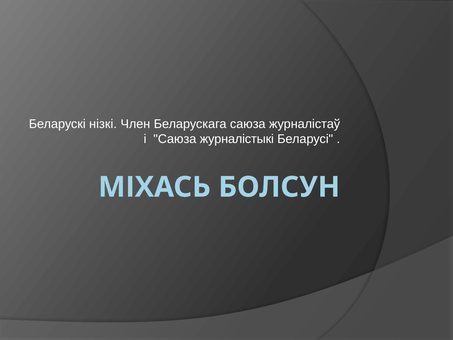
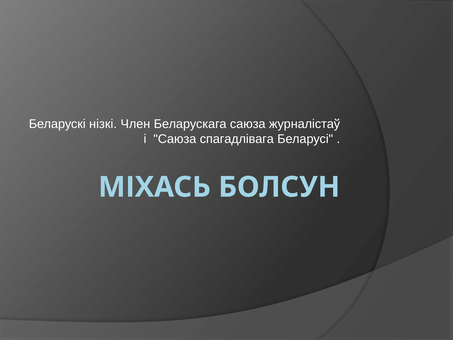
журналістыкі: журналістыкі -> спагадлівага
